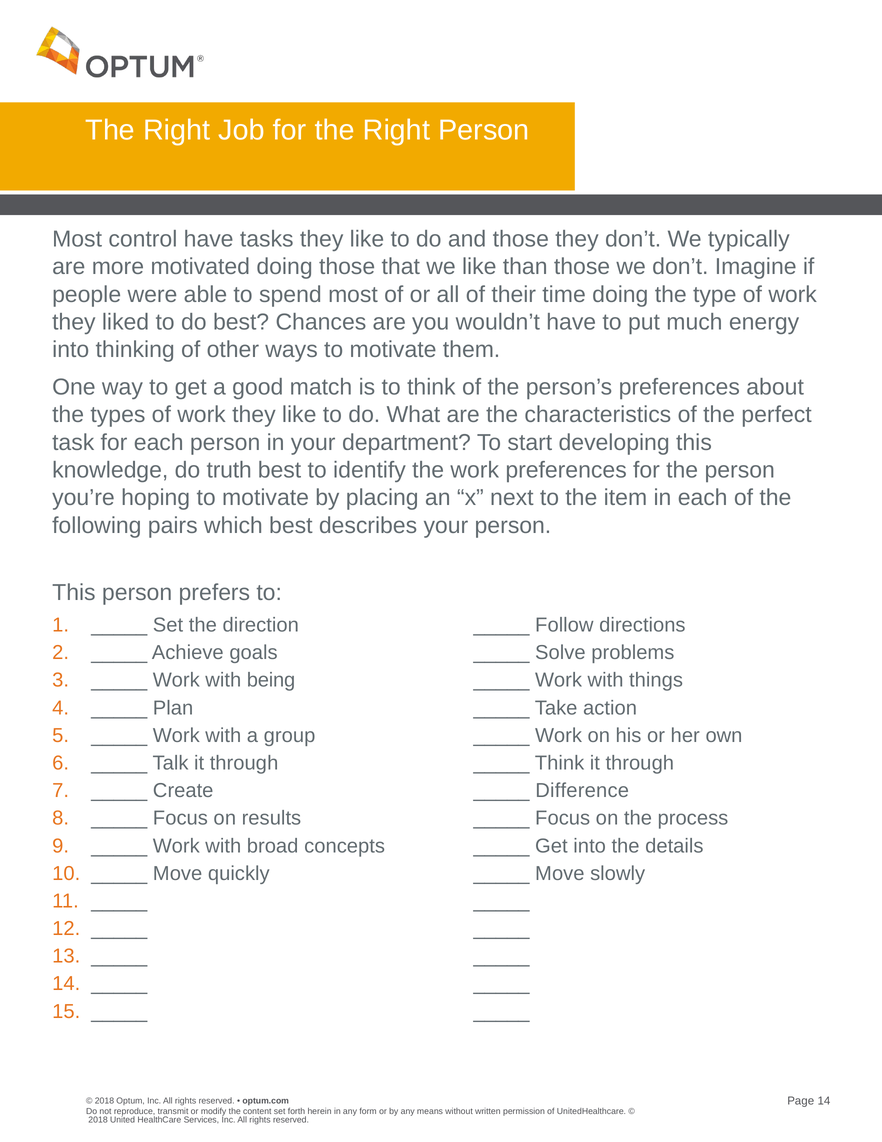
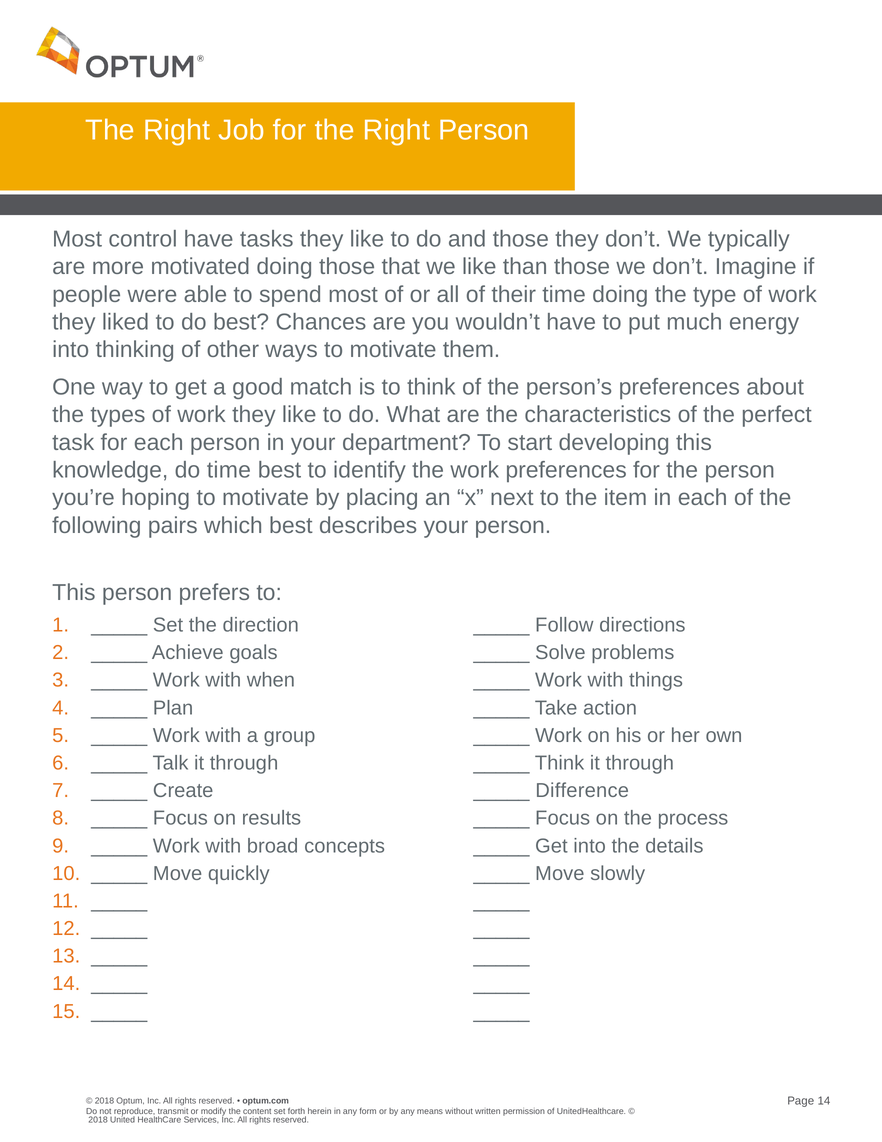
do truth: truth -> time
being: being -> when
